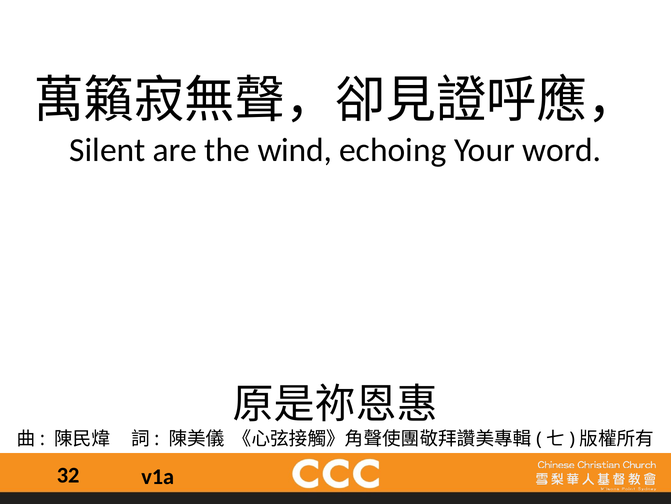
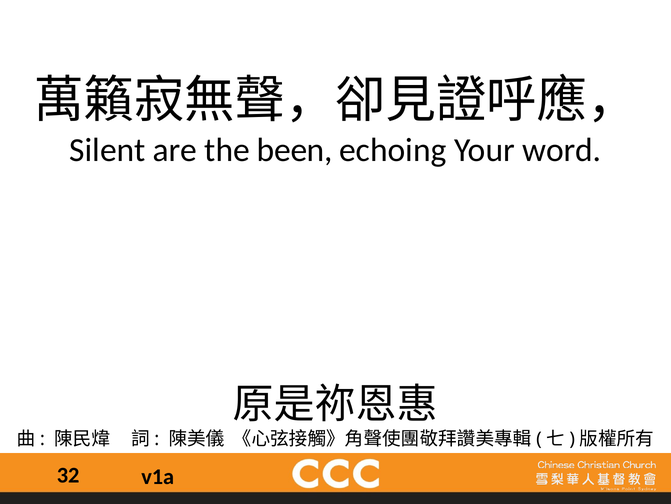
wind: wind -> been
